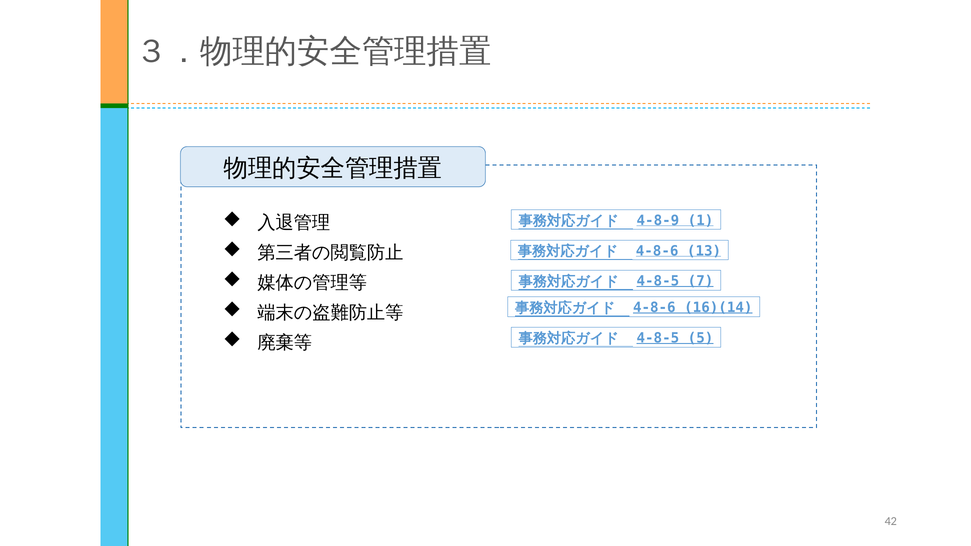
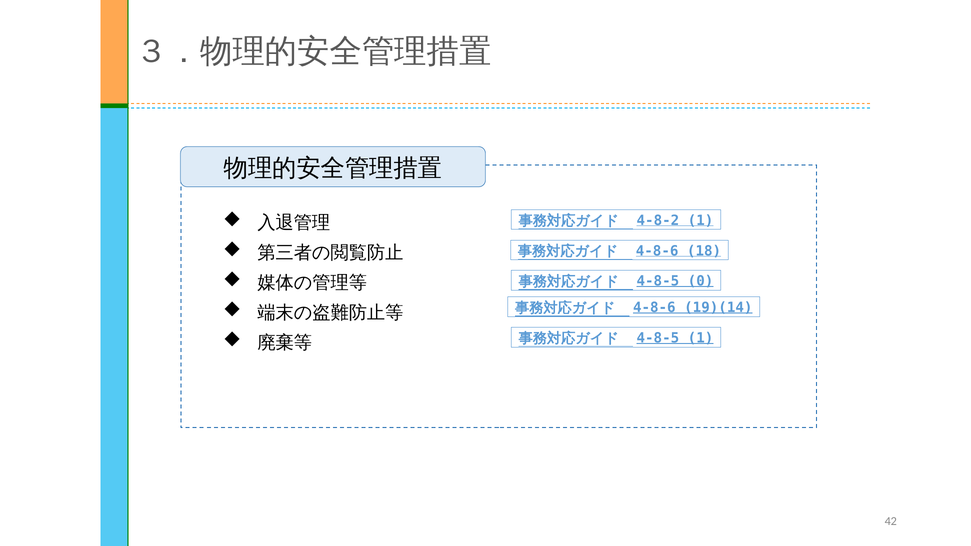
4-8-9: 4-8-9 -> 4-8-2
13: 13 -> 18
7: 7 -> 0
16)(14: 16)(14 -> 19)(14
4-8-5 5: 5 -> 1
